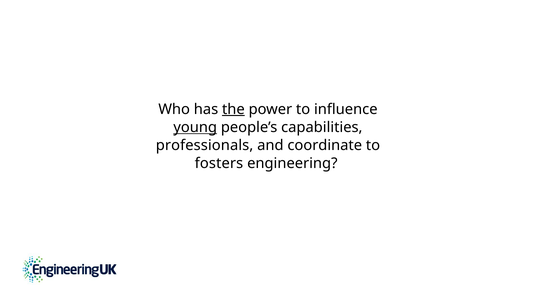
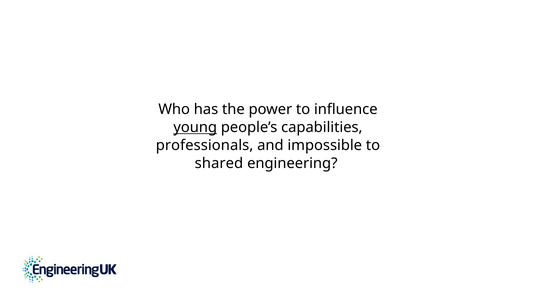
the underline: present -> none
coordinate: coordinate -> impossible
fosters: fosters -> shared
